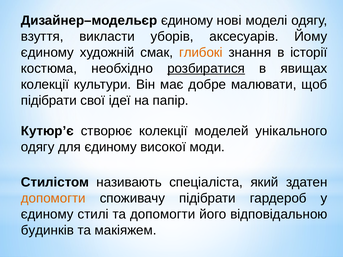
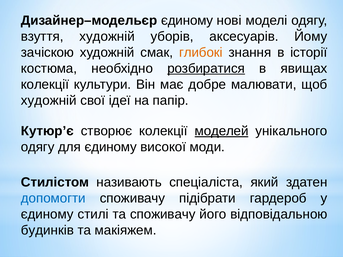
взуття викласти: викласти -> художній
єдиному at (47, 52): єдиному -> зачіскою
підібрати at (49, 100): підібрати -> художній
моделей underline: none -> present
допомогти at (53, 198) colour: orange -> blue
та допомогти: допомогти -> споживачу
